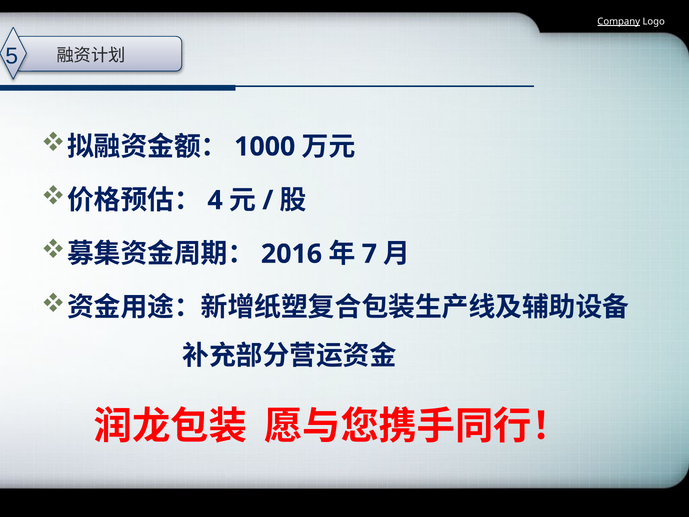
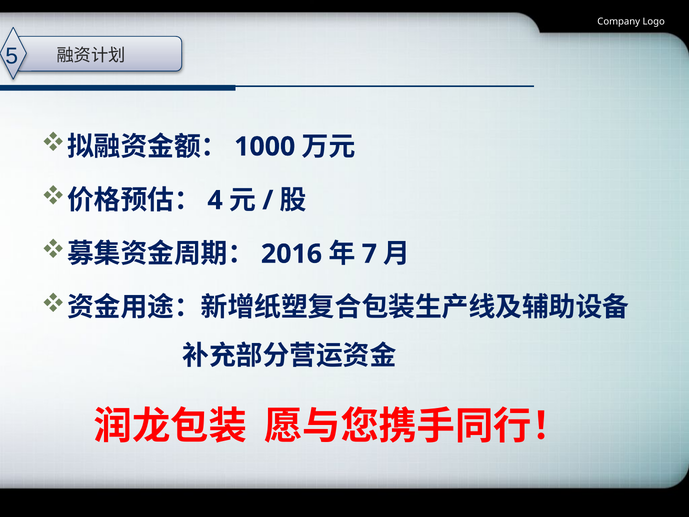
Company underline: present -> none
